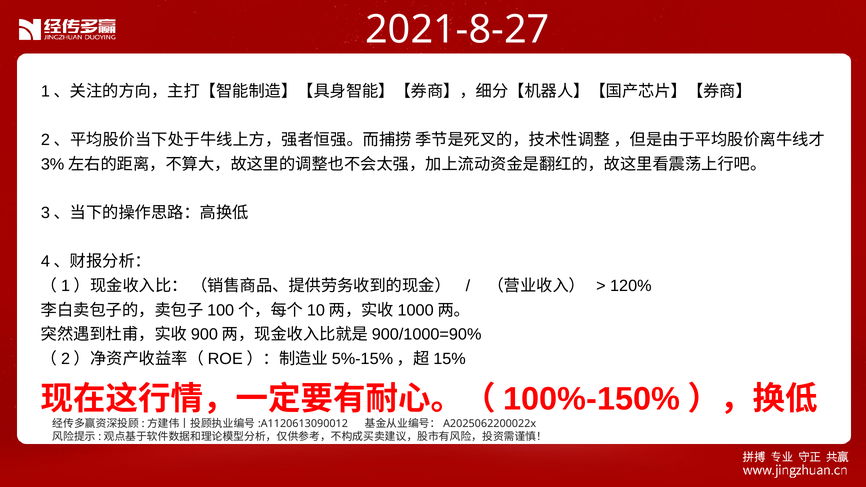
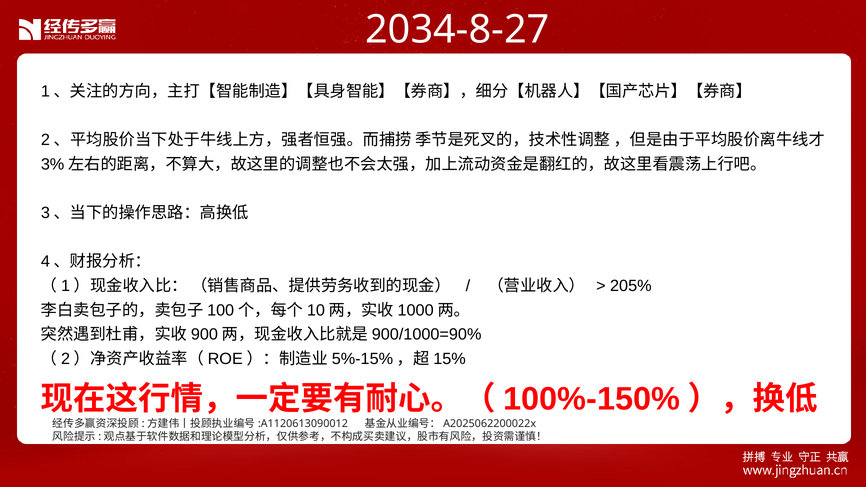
2021-8-27: 2021-8-27 -> 2034-8-27
120%: 120% -> 205%
